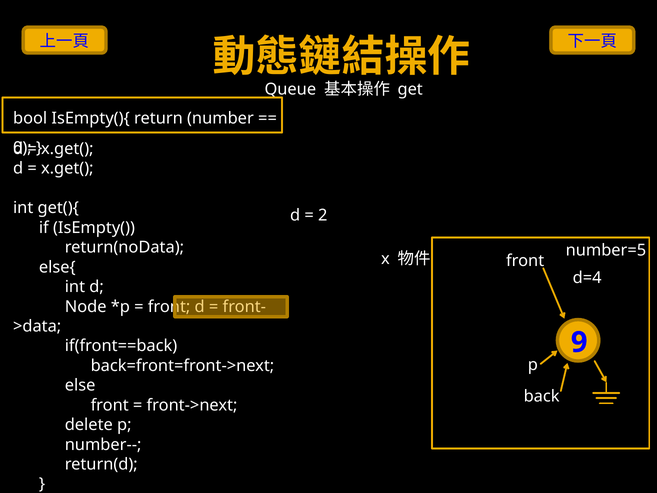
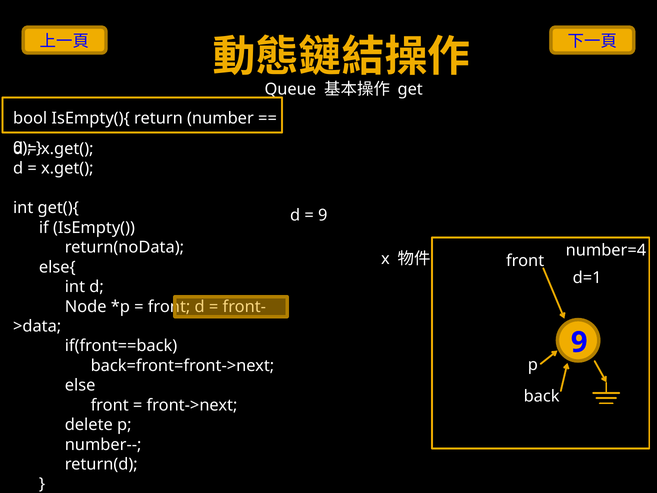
2 at (323, 215): 2 -> 9
number=5: number=5 -> number=4
d=4: d=4 -> d=1
